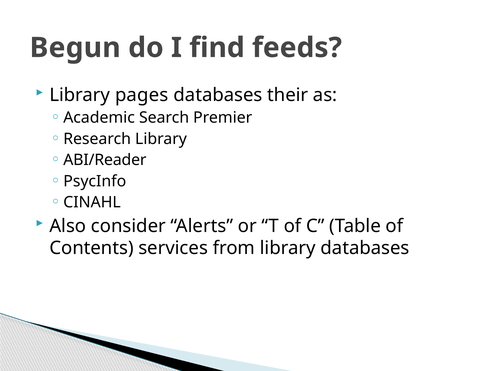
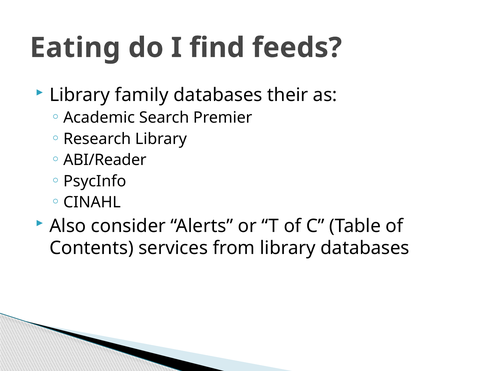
Begun: Begun -> Eating
pages: pages -> family
